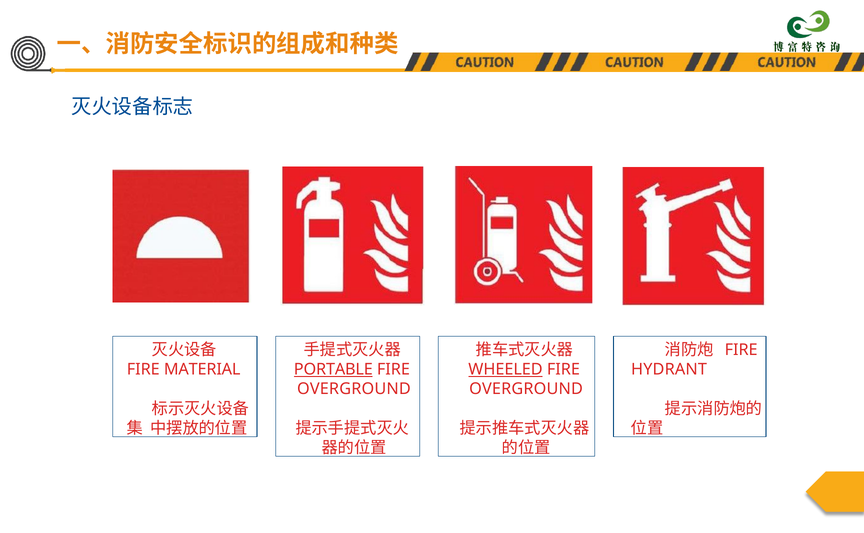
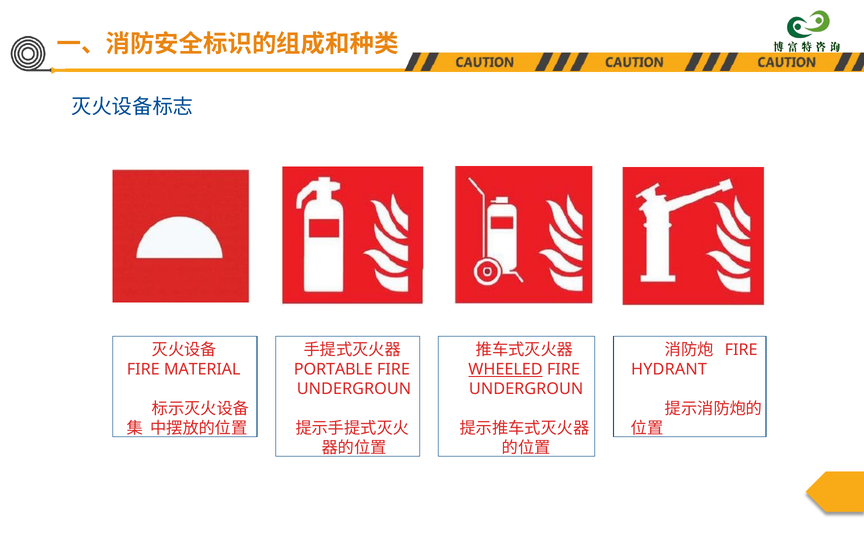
PORTABLE underline: present -> none
OVERGROUND at (354, 389): OVERGROUND -> UNDERGROUN
OVERGROUND at (526, 389): OVERGROUND -> UNDERGROUN
